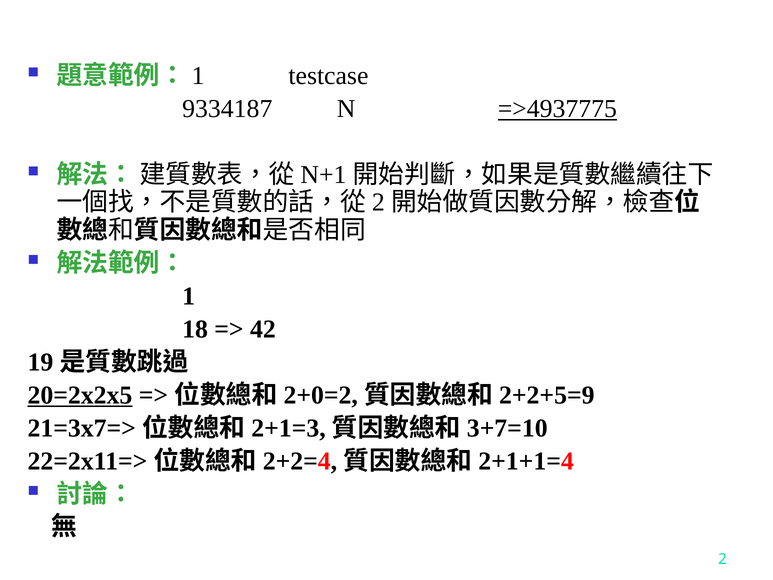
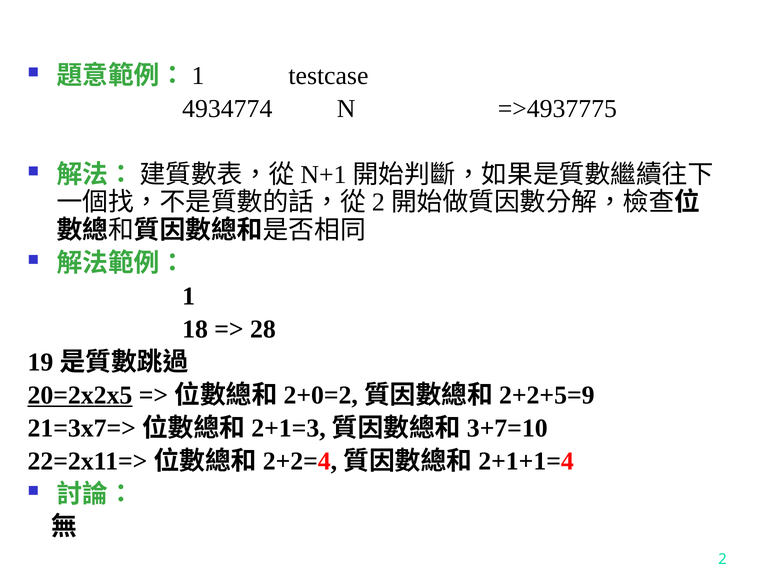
9334187: 9334187 -> 4934774
=>4937775 underline: present -> none
42: 42 -> 28
